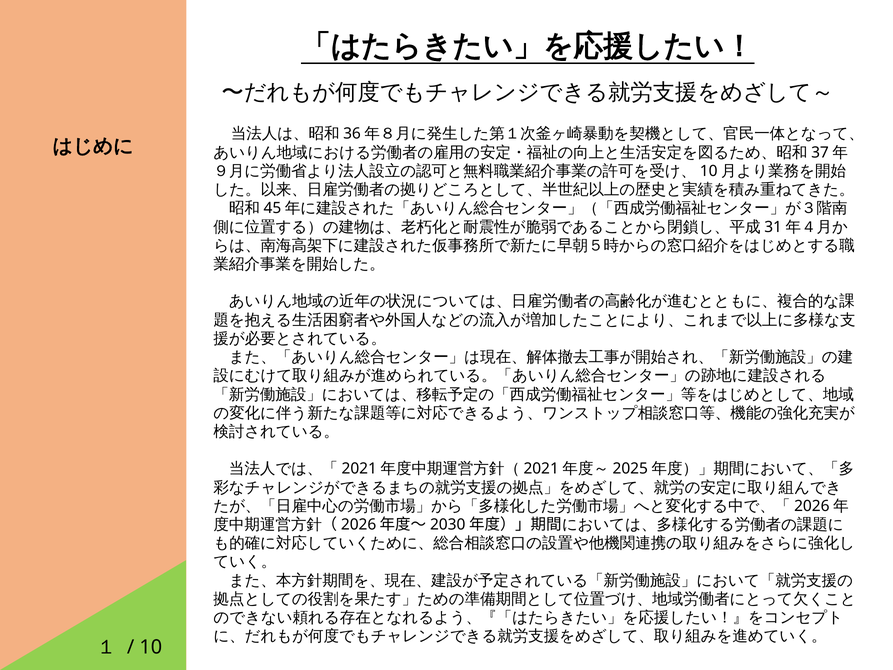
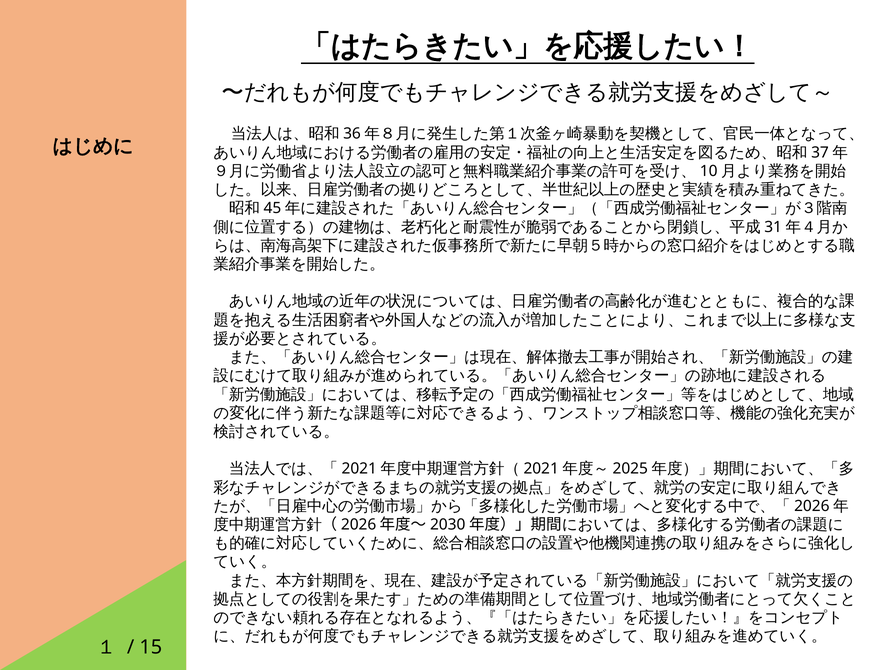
10: 10 -> 15
